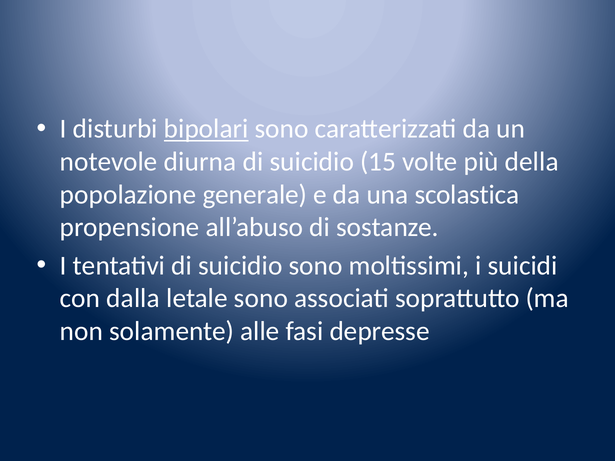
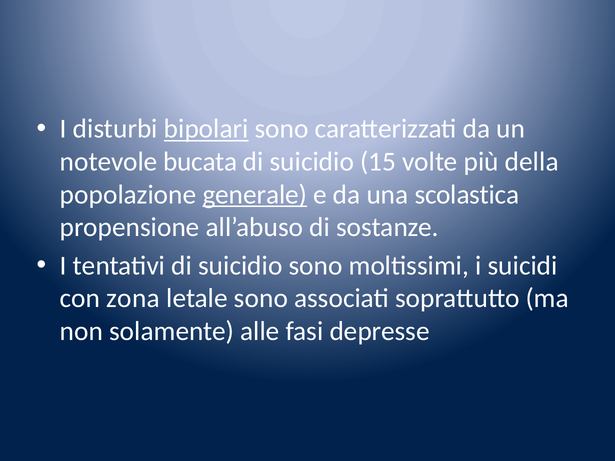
diurna: diurna -> bucata
generale underline: none -> present
dalla: dalla -> zona
